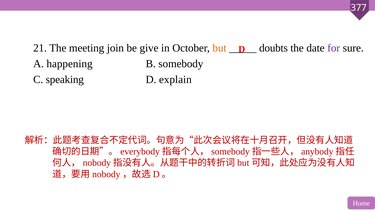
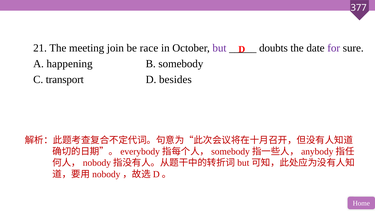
give: give -> race
but colour: orange -> purple
speaking: speaking -> transport
explain: explain -> besides
